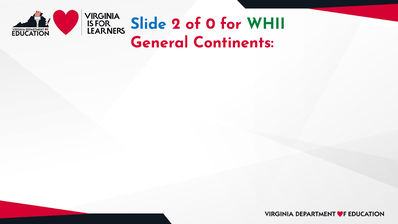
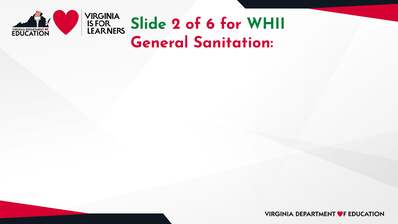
Slide colour: blue -> green
0: 0 -> 6
Continents: Continents -> Sanitation
